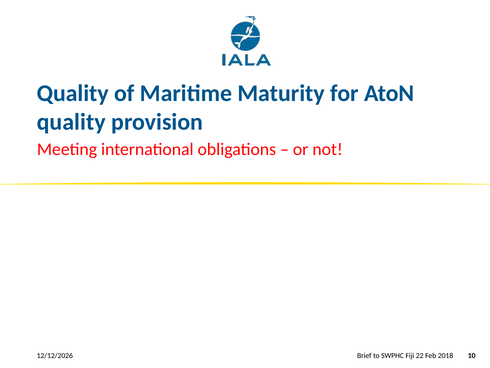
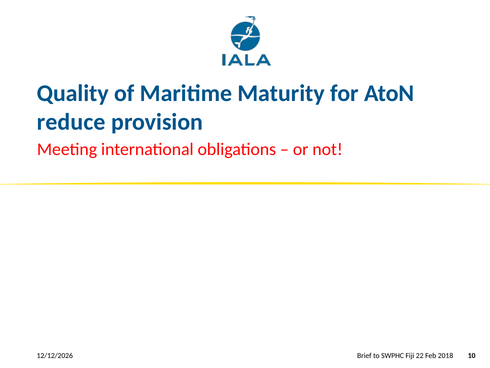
quality at (71, 122): quality -> reduce
